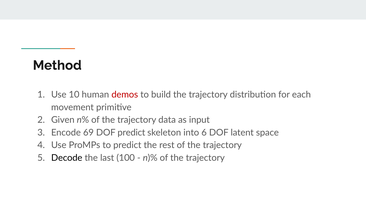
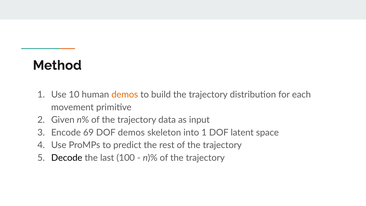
demos at (125, 95) colour: red -> orange
DOF predict: predict -> demos
into 6: 6 -> 1
